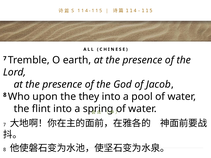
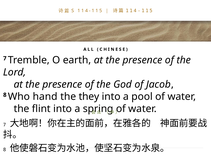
upon: upon -> hand
